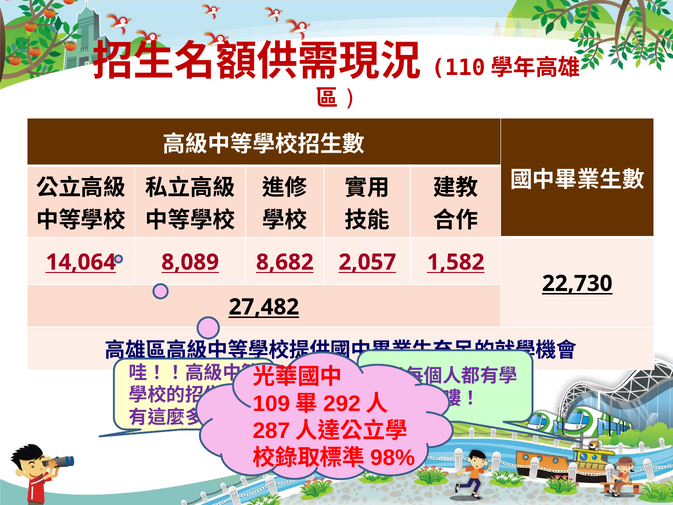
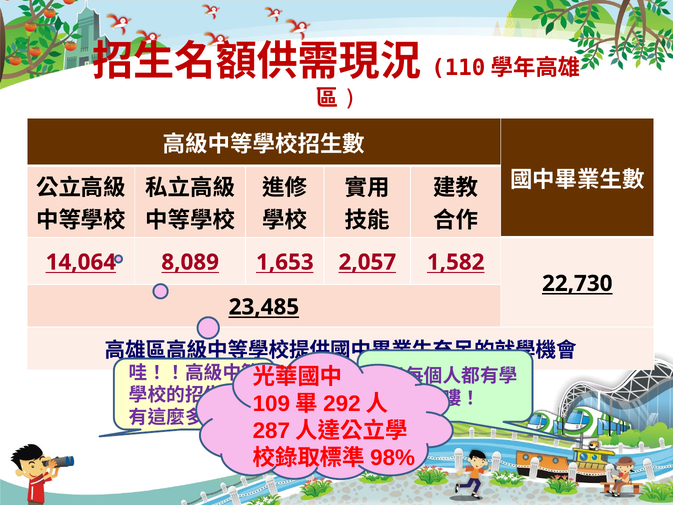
8,682: 8,682 -> 1,653
27,482: 27,482 -> 23,485
